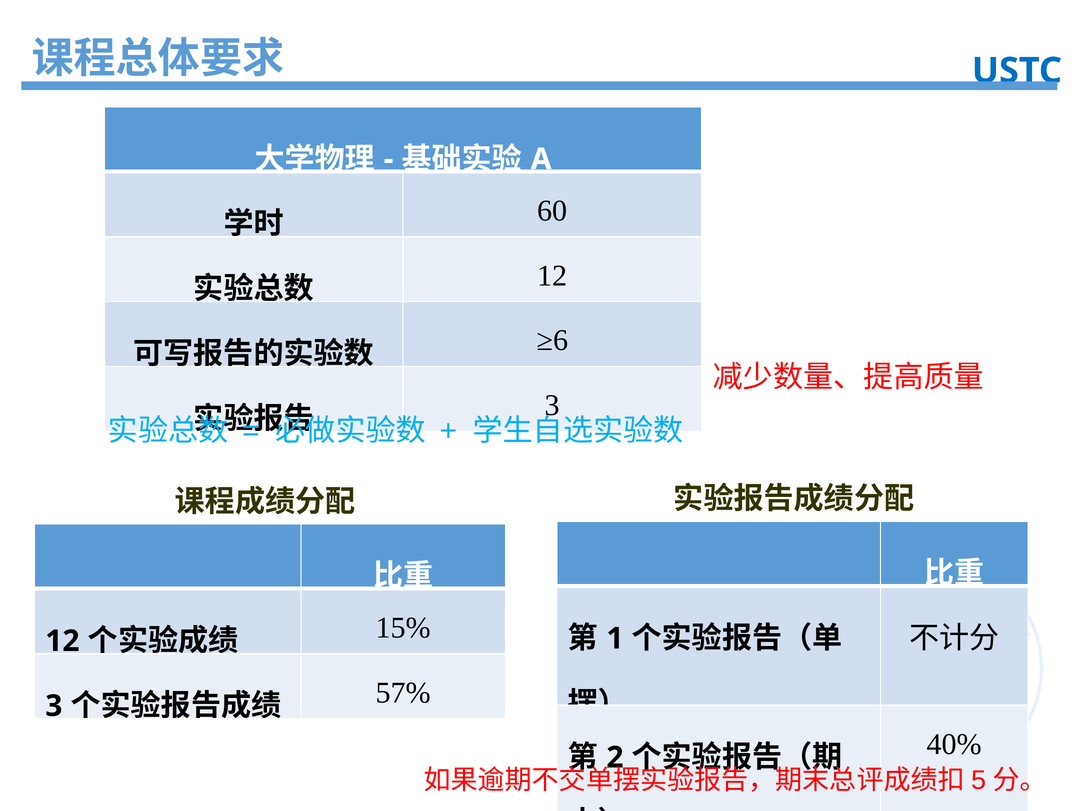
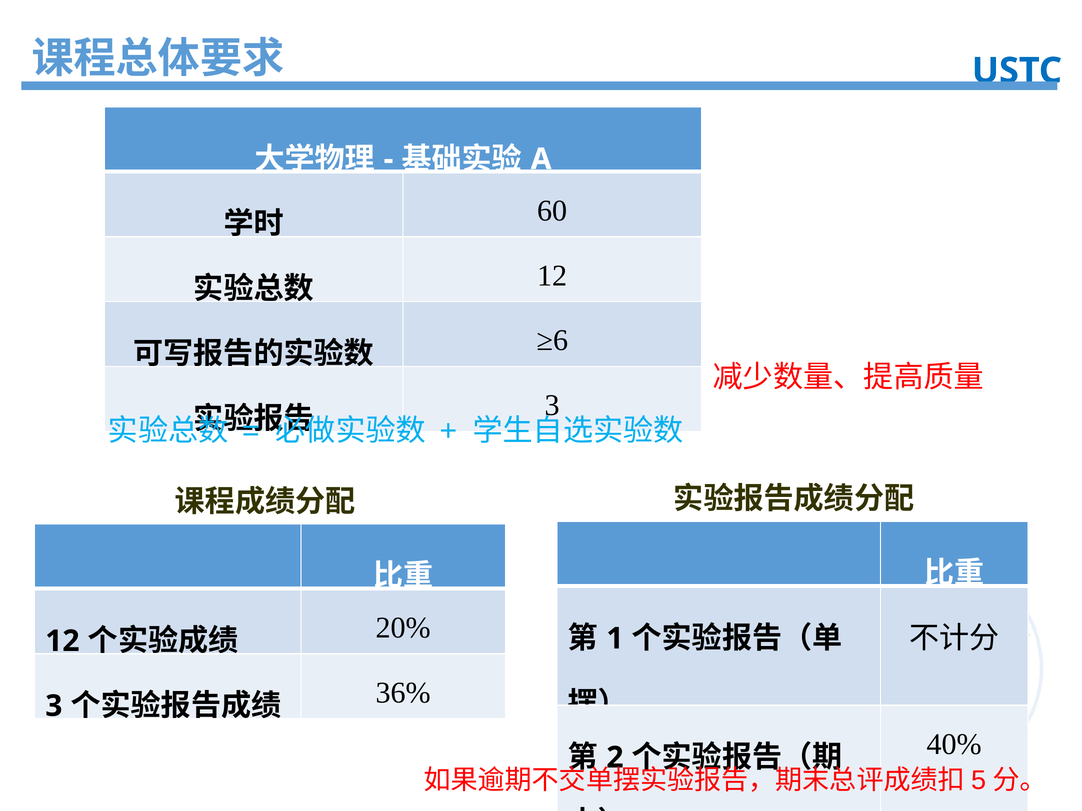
15%: 15% -> 20%
57%: 57% -> 36%
